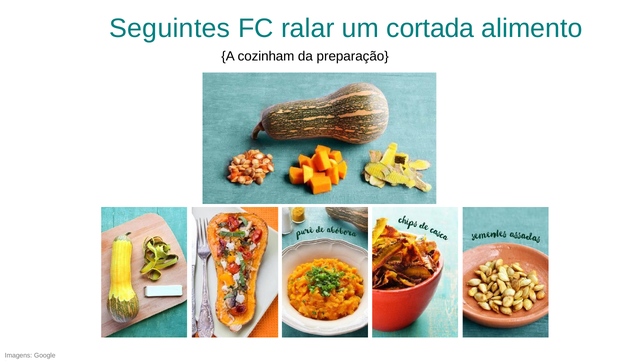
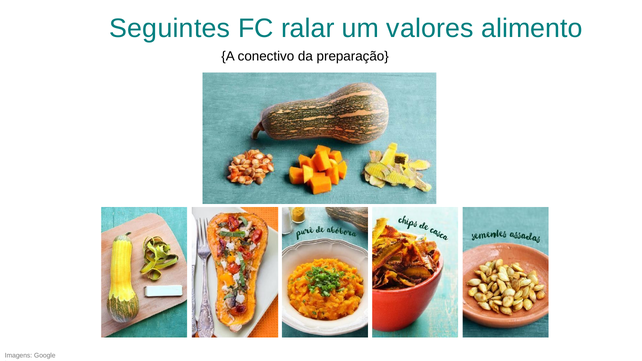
cortada: cortada -> valores
cozinham: cozinham -> conectivo
